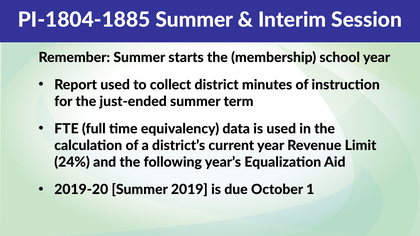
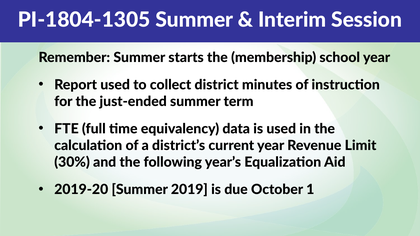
PI-1804-1885: PI-1804-1885 -> PI-1804-1305
24%: 24% -> 30%
